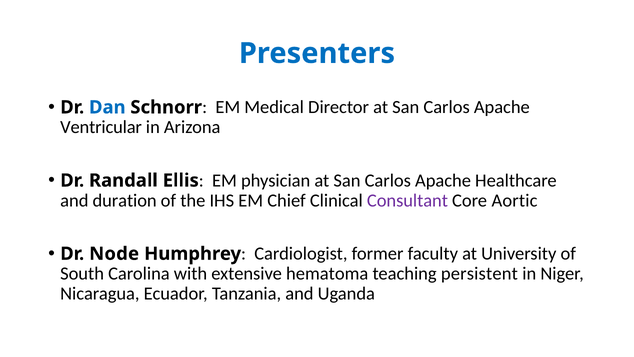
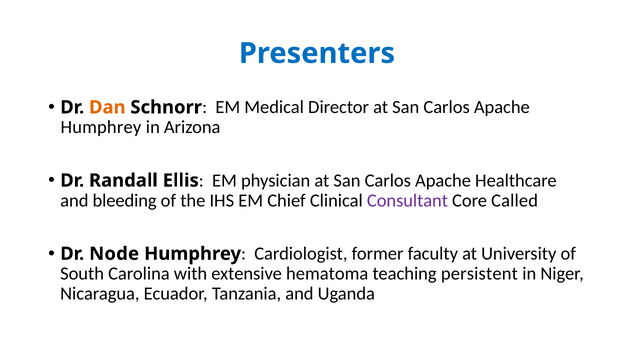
Dan colour: blue -> orange
Ventricular at (101, 127): Ventricular -> Humphrey
duration: duration -> bleeding
Aortic: Aortic -> Called
